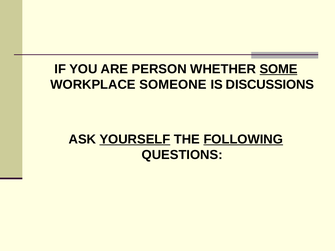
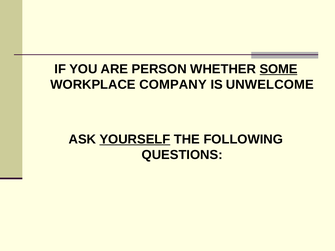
SOMEONE: SOMEONE -> COMPANY
DISCUSSIONS: DISCUSSIONS -> UNWELCOME
FOLLOWING underline: present -> none
